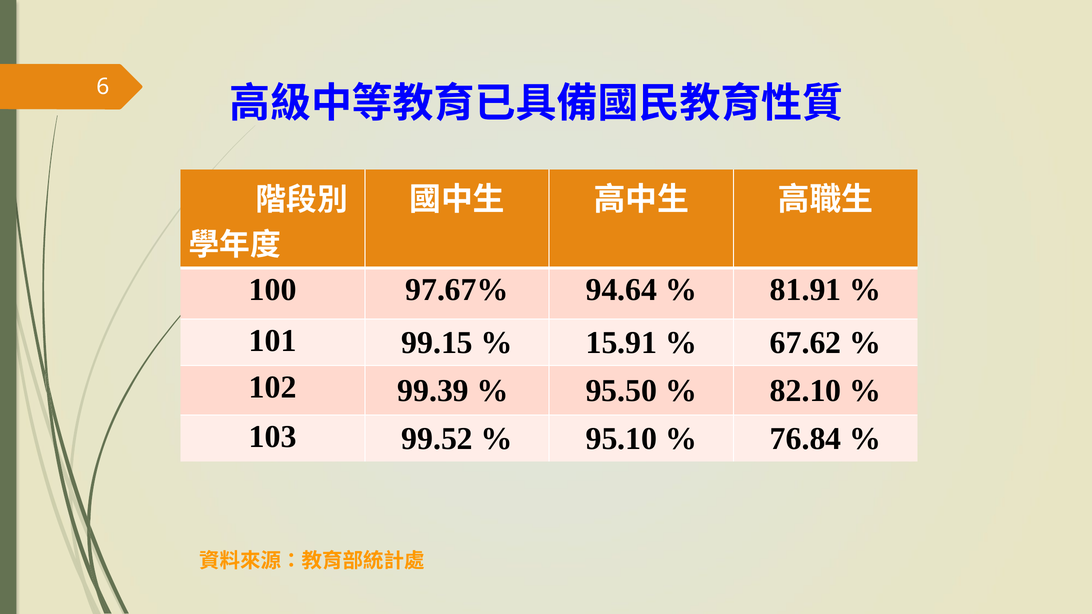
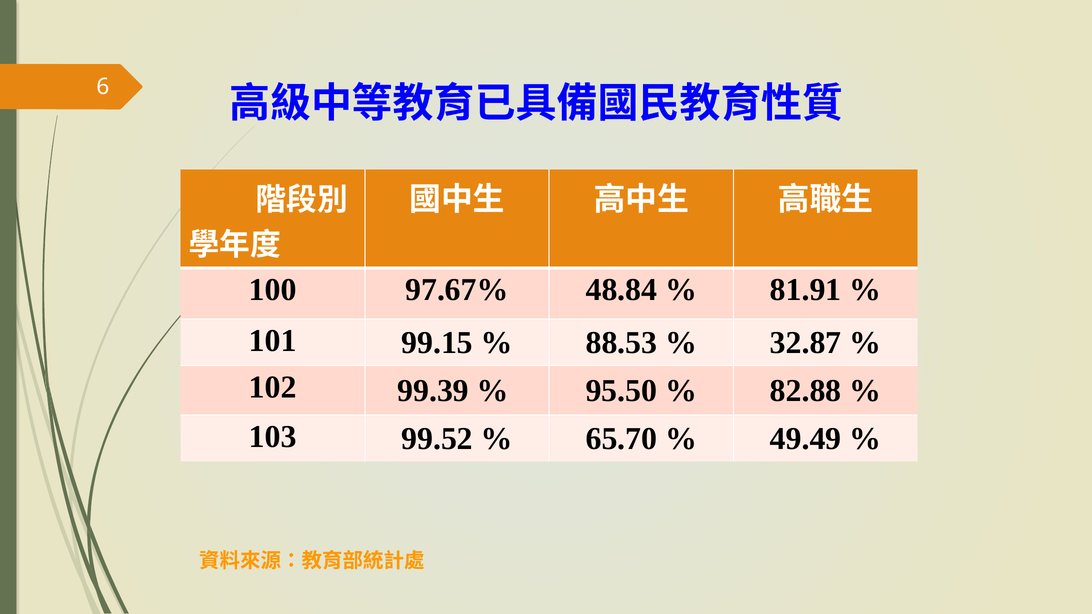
94.64: 94.64 -> 48.84
15.91: 15.91 -> 88.53
67.62: 67.62 -> 32.87
82.10: 82.10 -> 82.88
95.10: 95.10 -> 65.70
76.84: 76.84 -> 49.49
